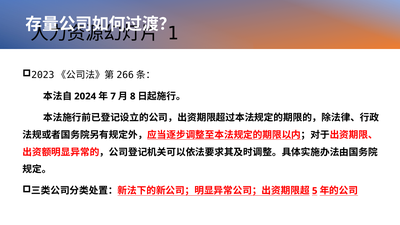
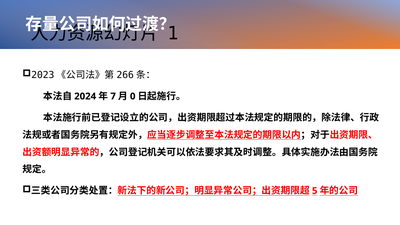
8: 8 -> 0
